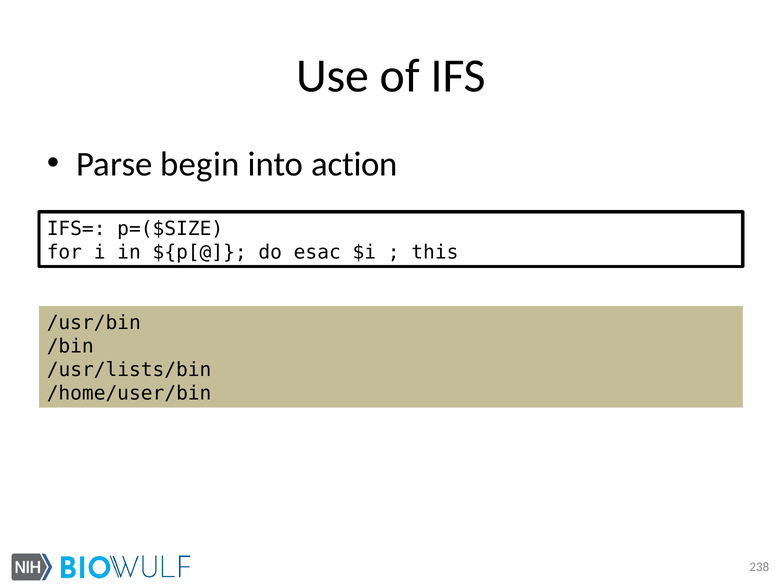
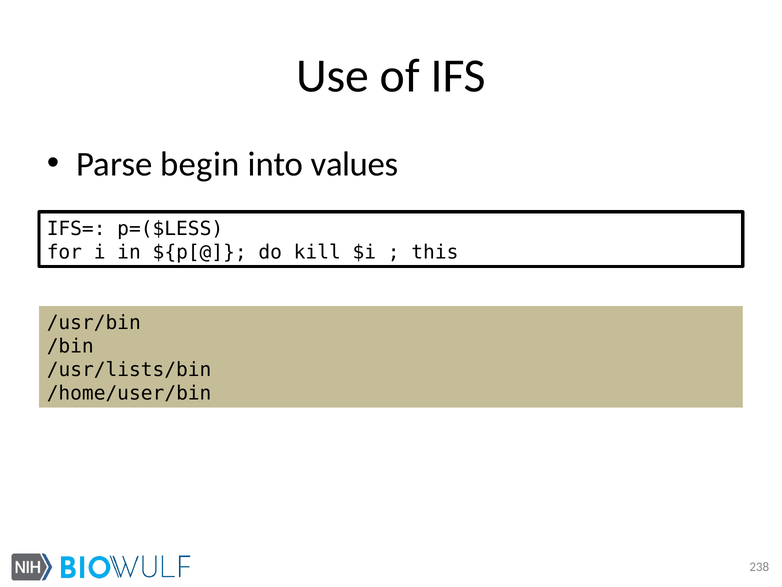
action: action -> values
p=($SIZE: p=($SIZE -> p=($LESS
esac: esac -> kill
